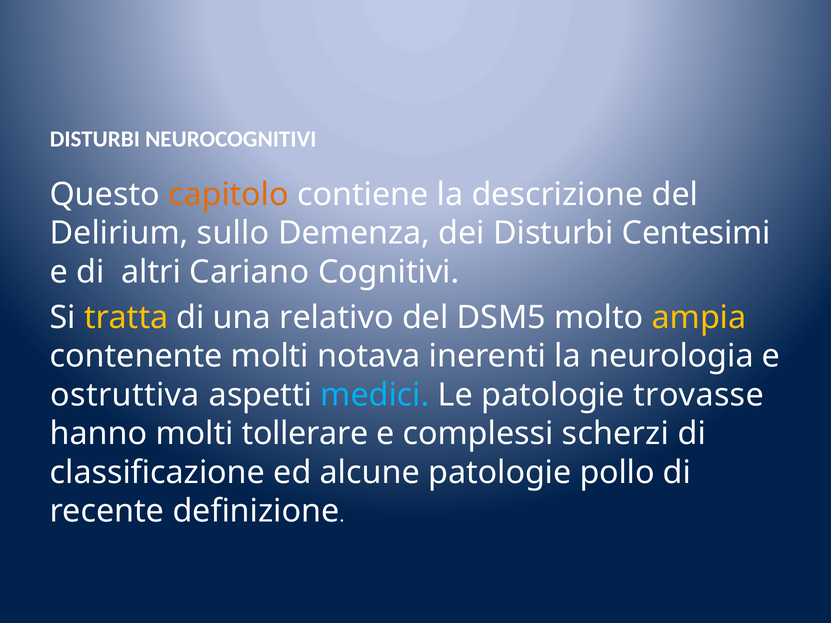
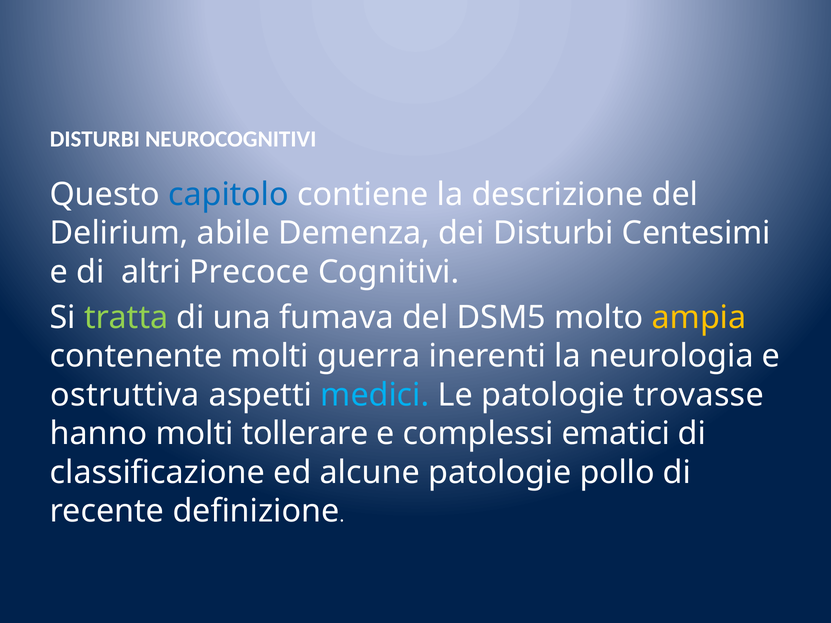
capitolo colour: orange -> blue
sullo: sullo -> abile
Cariano: Cariano -> Precoce
tratta colour: yellow -> light green
relativo: relativo -> fumava
notava: notava -> guerra
scherzi: scherzi -> ematici
